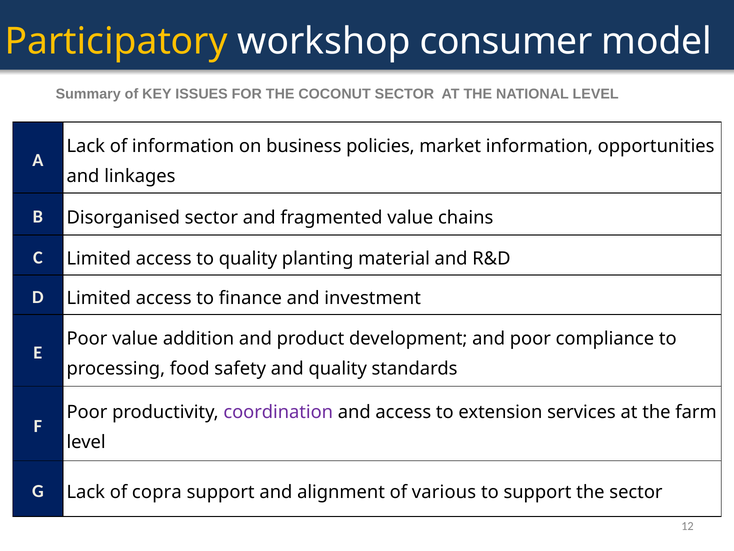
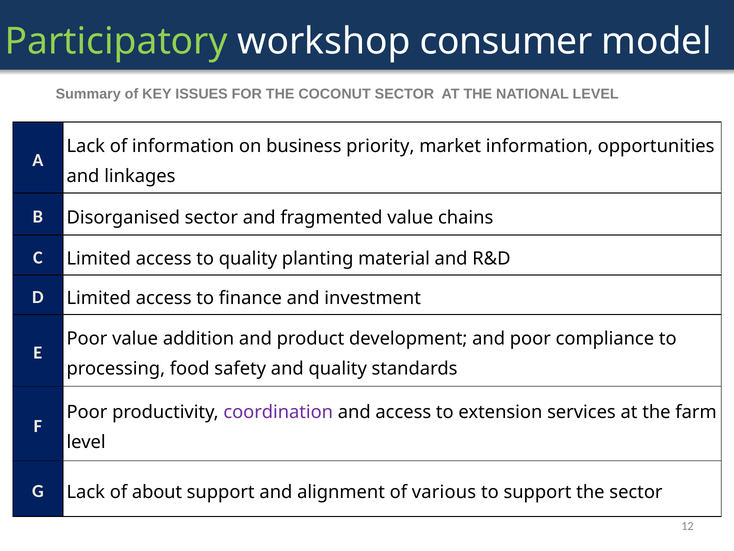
Participatory colour: yellow -> light green
policies: policies -> priority
copra: copra -> about
